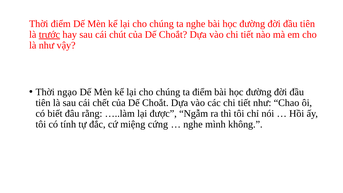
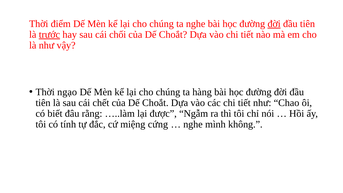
đời at (274, 24) underline: none -> present
chút: chút -> chối
ta điểm: điểm -> hàng
